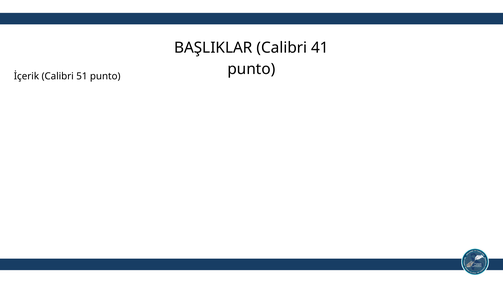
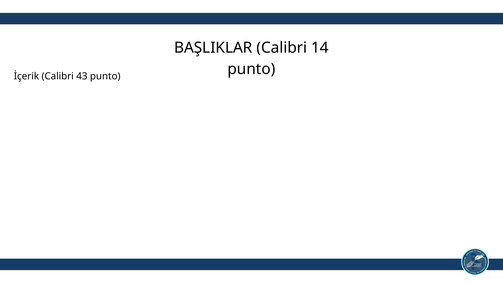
41: 41 -> 14
51: 51 -> 43
